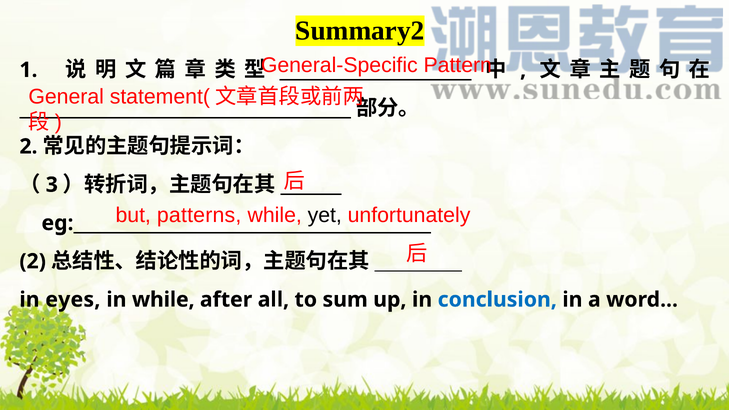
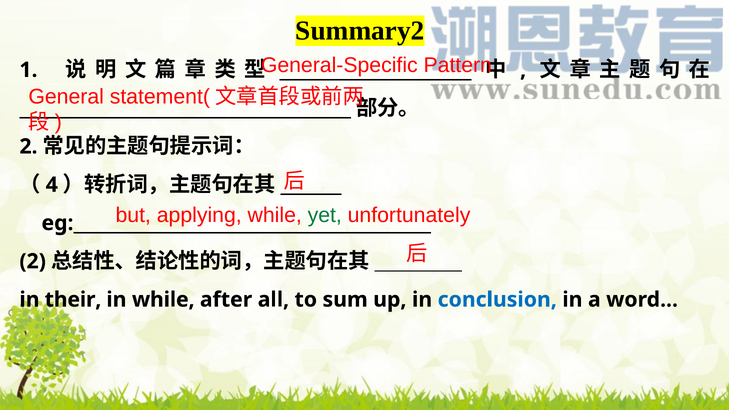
3: 3 -> 4
patterns: patterns -> applying
yet colour: black -> green
eyes: eyes -> their
